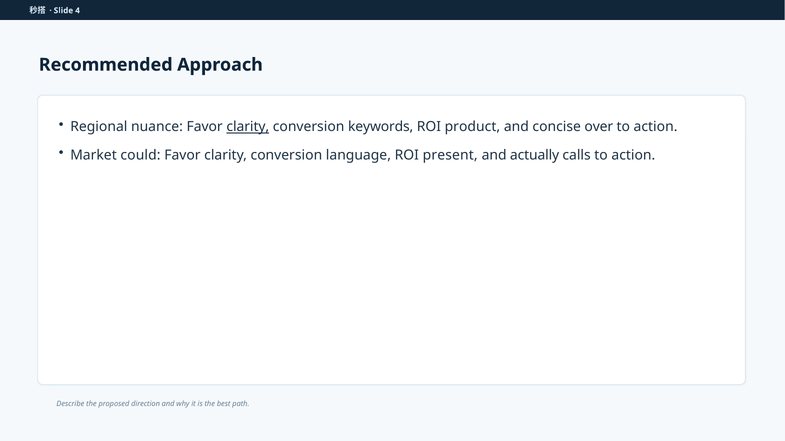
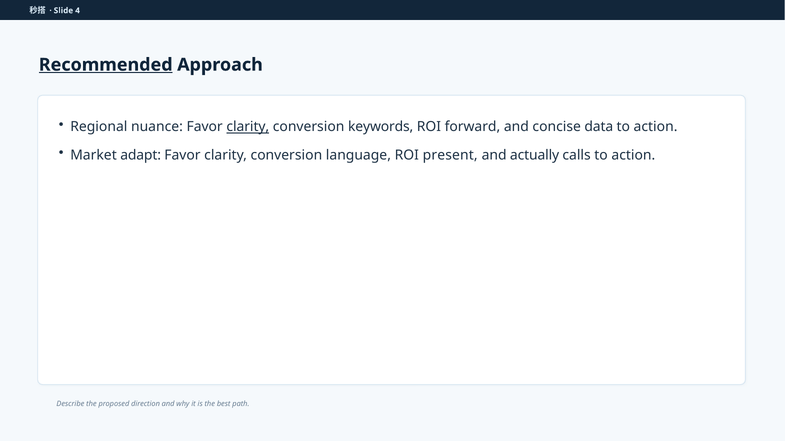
Recommended underline: none -> present
product: product -> forward
over: over -> data
could: could -> adapt
